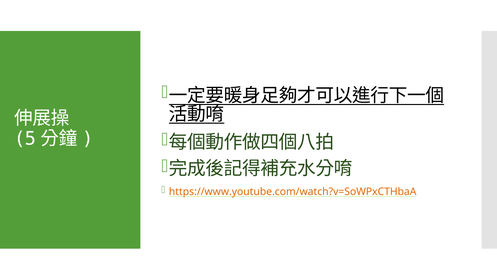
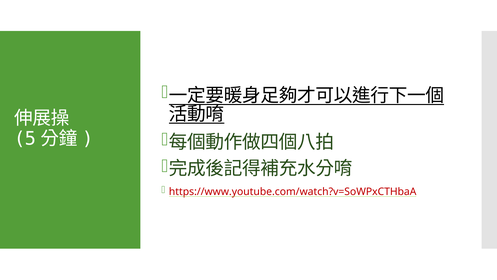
https://www.youtube.com/watch?v=SoWPxCTHbaA colour: orange -> red
